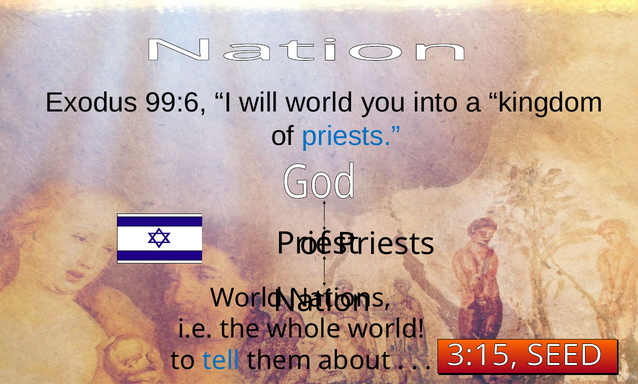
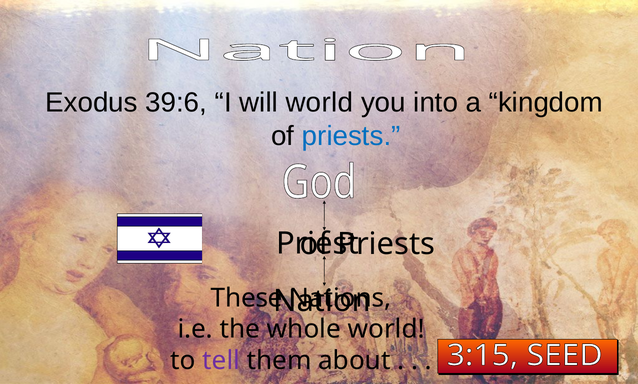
99:6: 99:6 -> 39:6
World at (247, 298): World -> These
tell colour: blue -> purple
